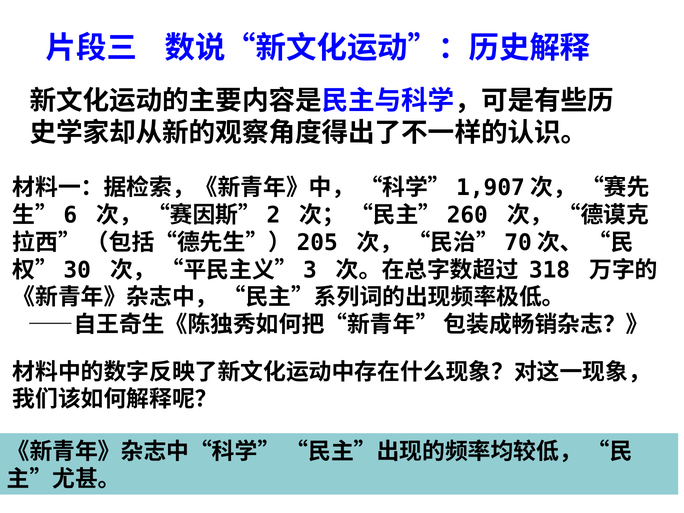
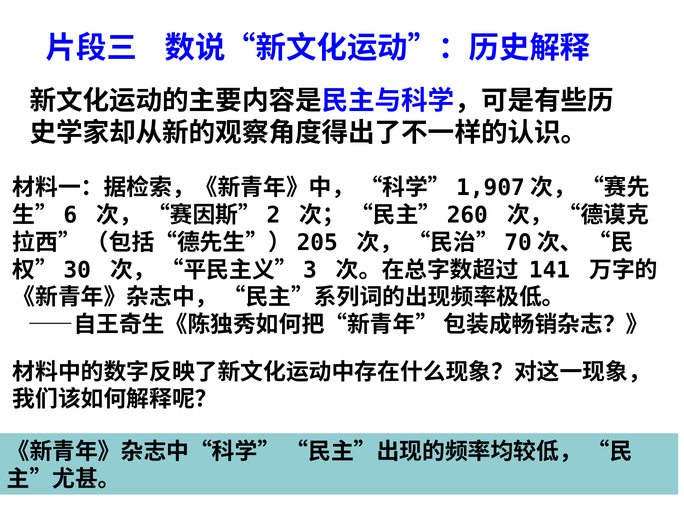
318: 318 -> 141
